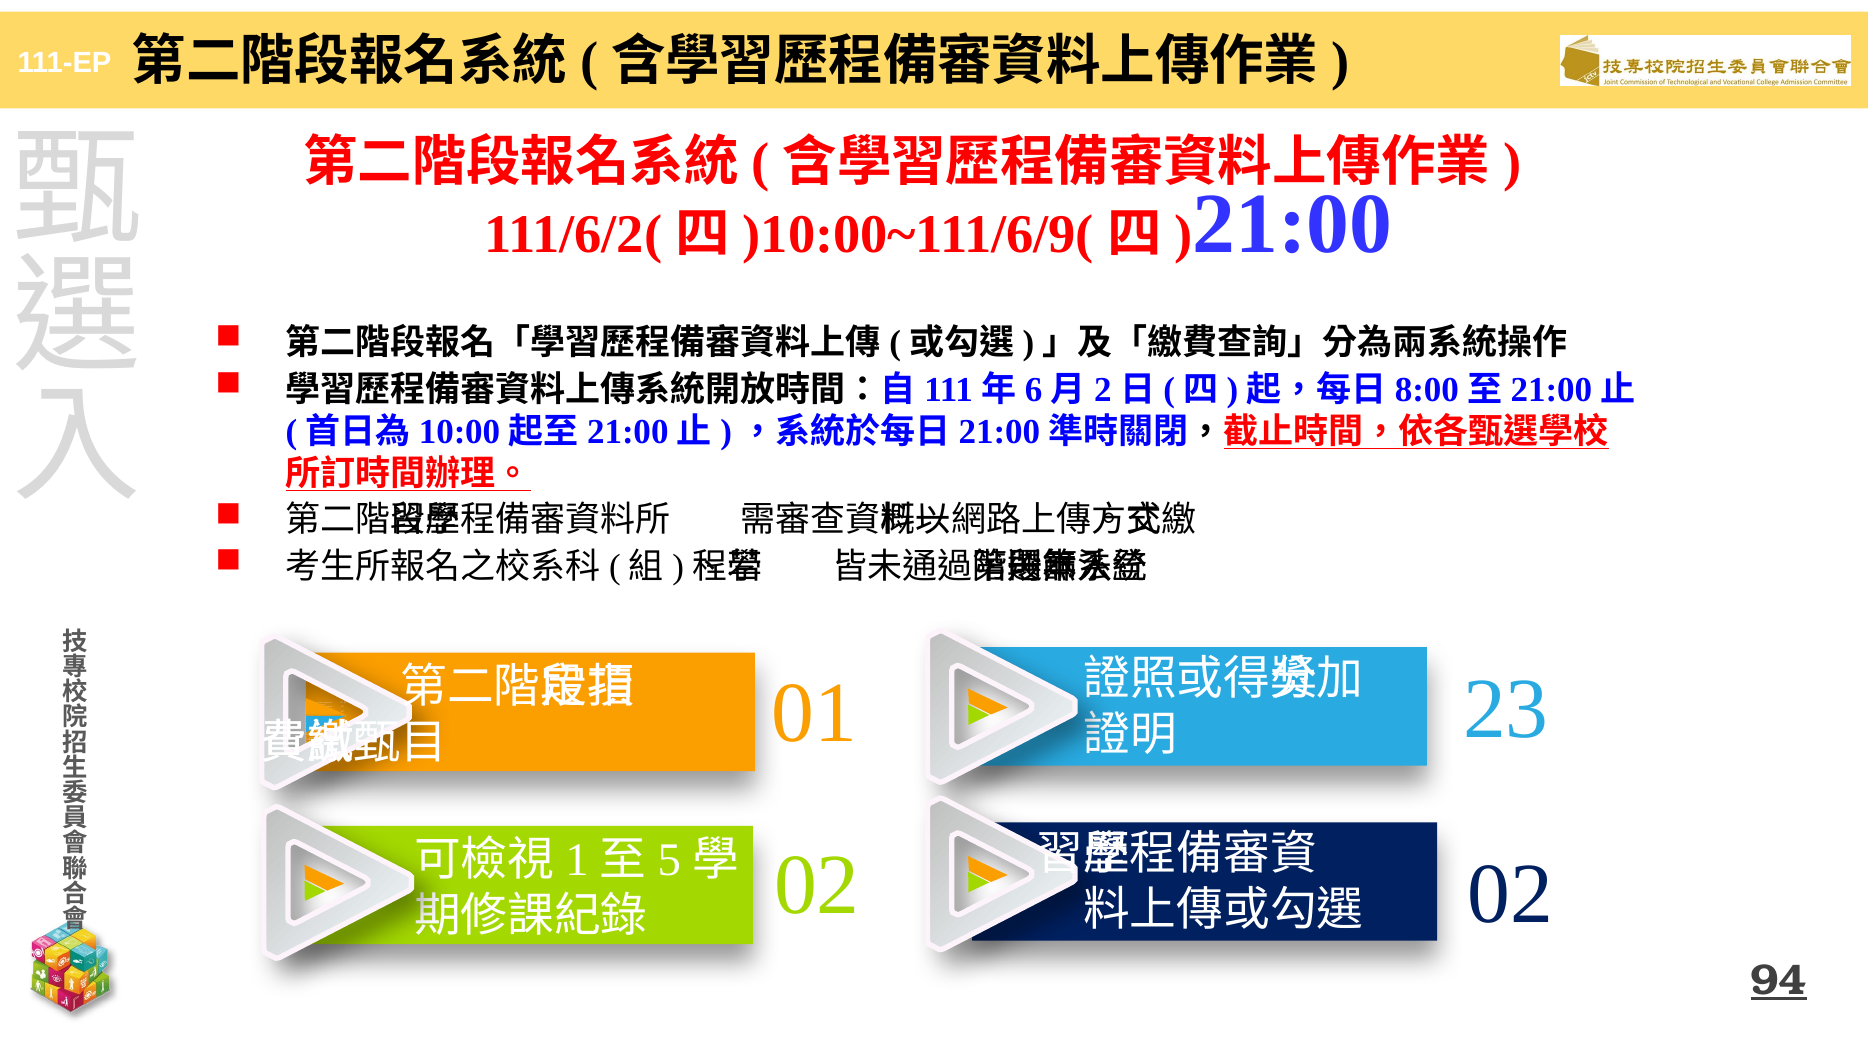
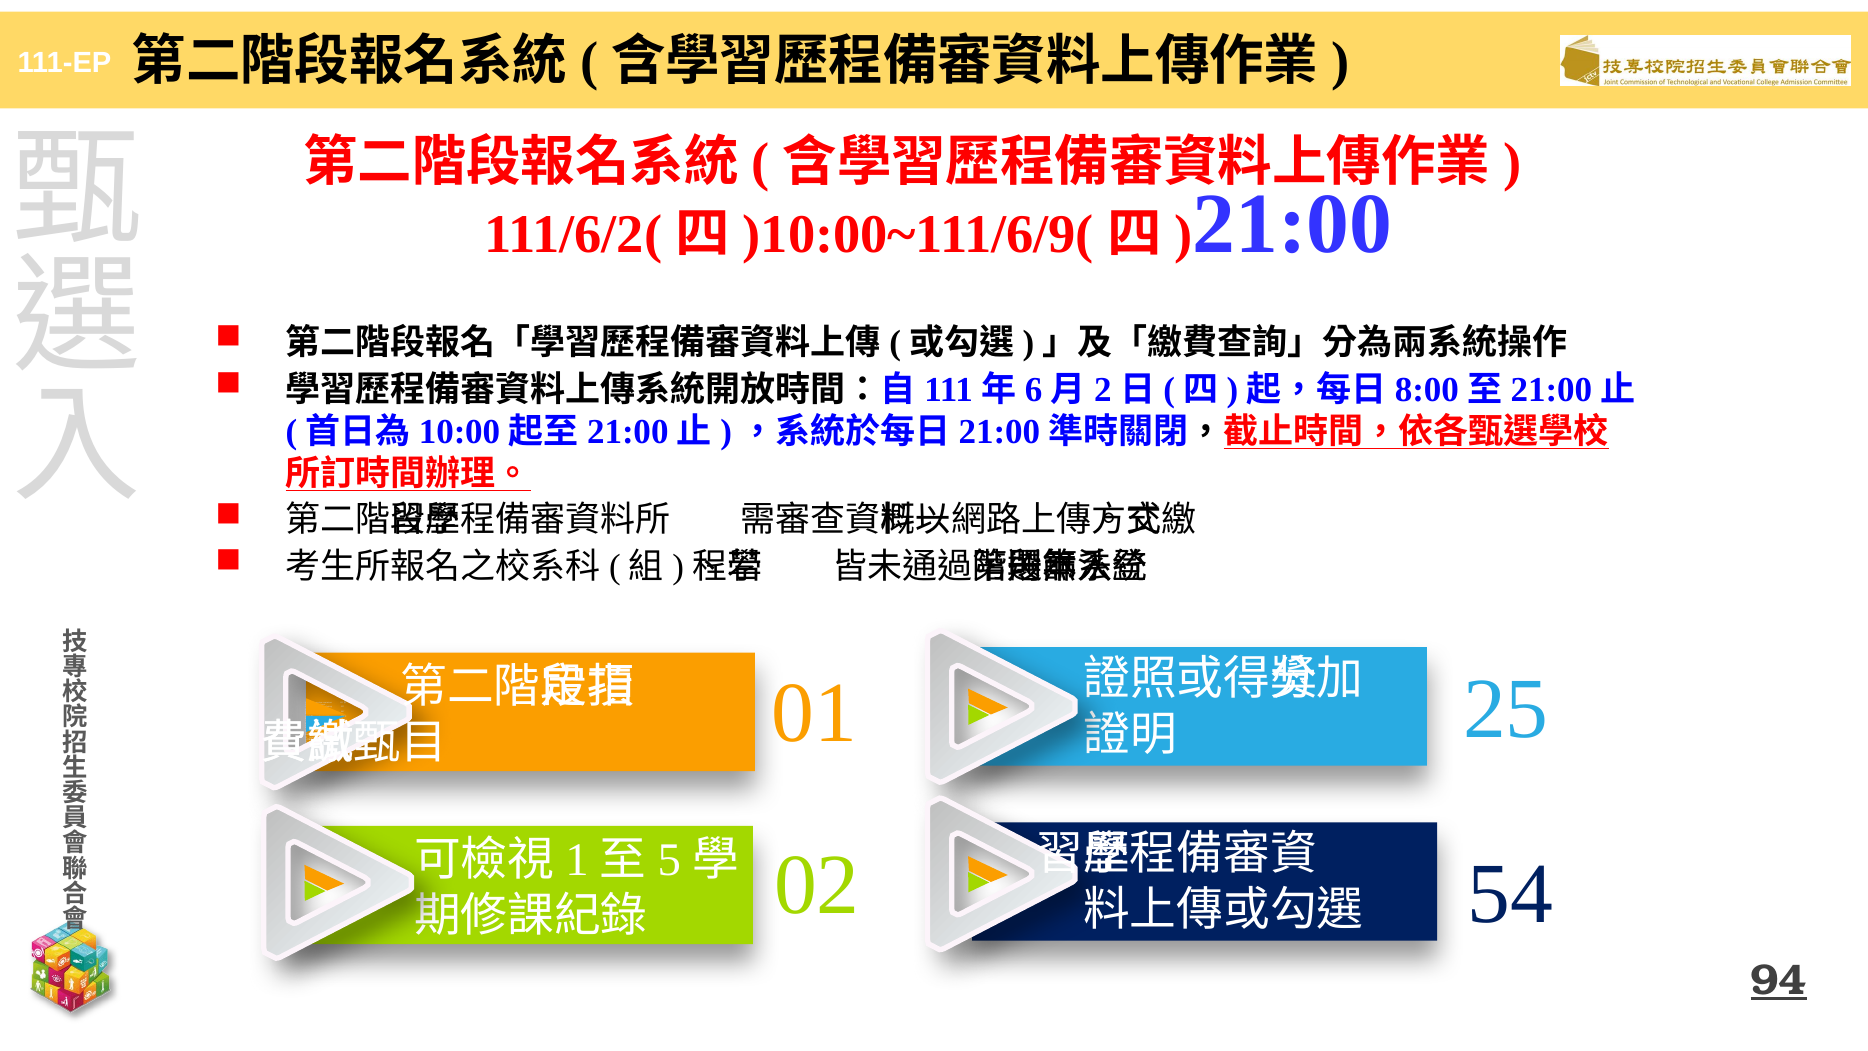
23: 23 -> 25
02 at (1511, 894): 02 -> 54
